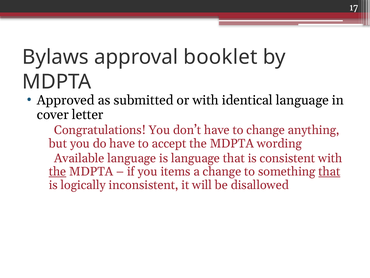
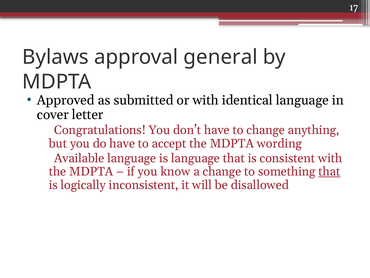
booklet: booklet -> general
the at (57, 171) underline: present -> none
items: items -> know
